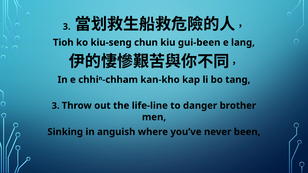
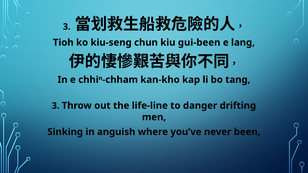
brother: brother -> drifting
